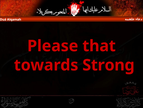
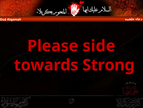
that: that -> side
